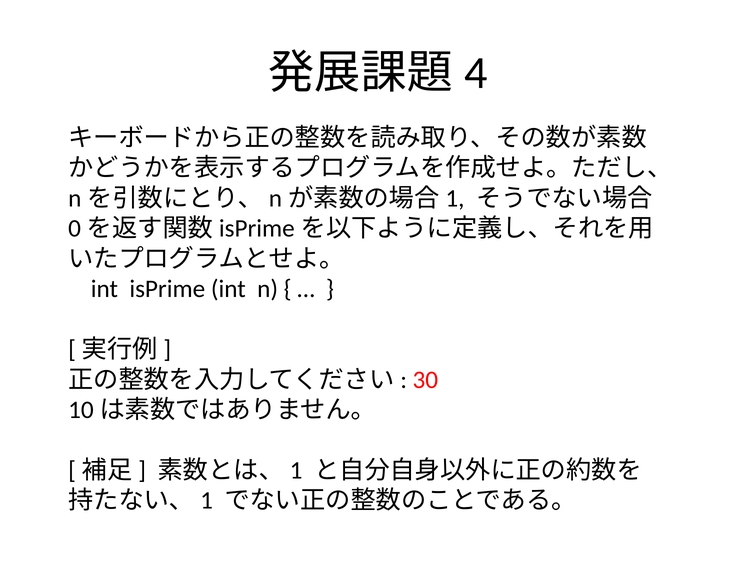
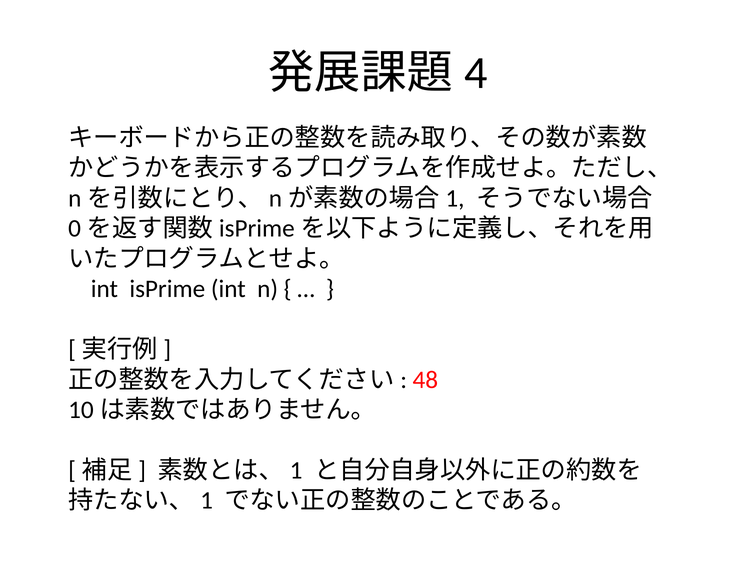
30: 30 -> 48
